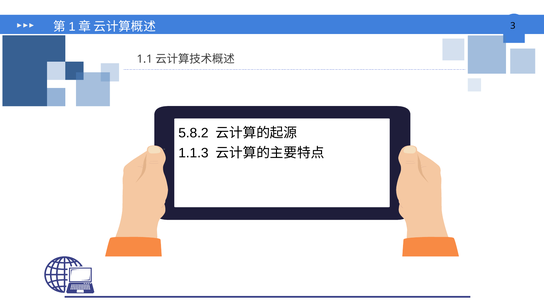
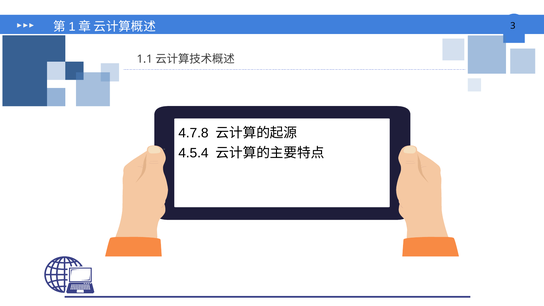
5.8.2: 5.8.2 -> 4.7.8
1.1.3: 1.1.3 -> 4.5.4
